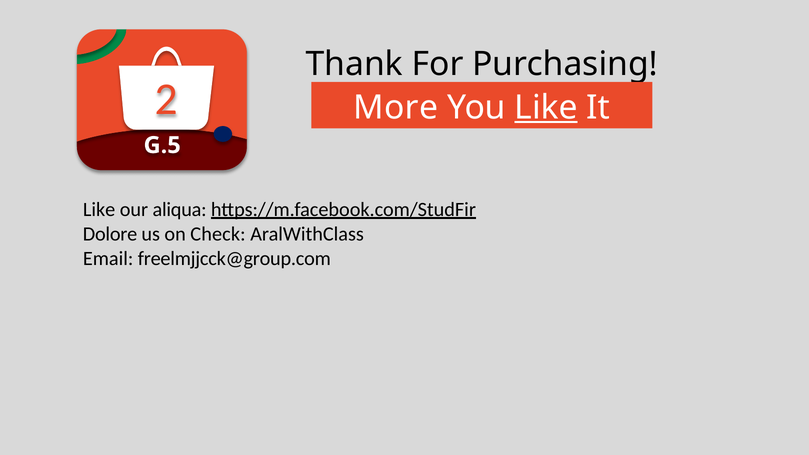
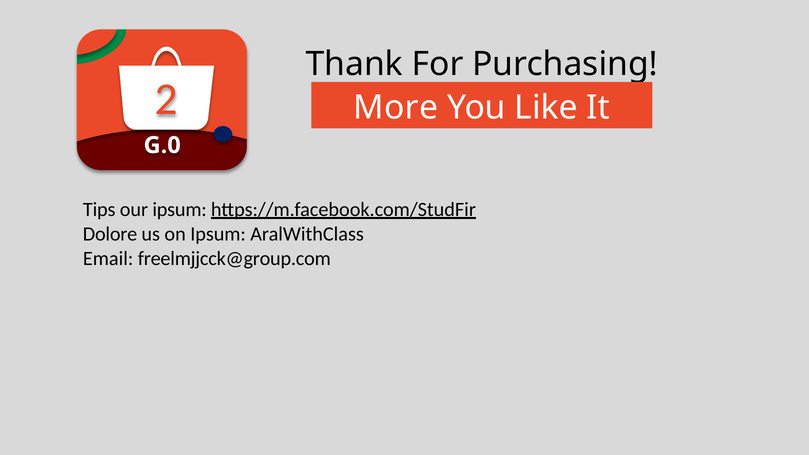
Like at (546, 108) underline: present -> none
G.5: G.5 -> G.0
Like at (99, 209): Like -> Tips
our aliqua: aliqua -> ipsum
on Check: Check -> Ipsum
